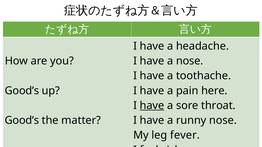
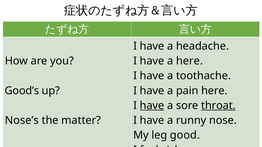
a nose: nose -> here
throat underline: none -> present
Good’s at (22, 121): Good’s -> Nose’s
fever: fever -> good
